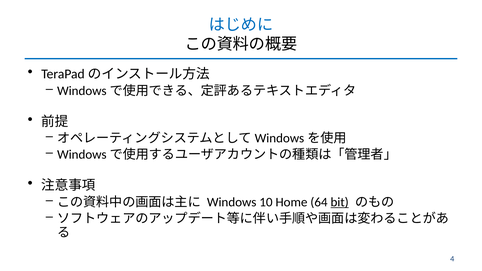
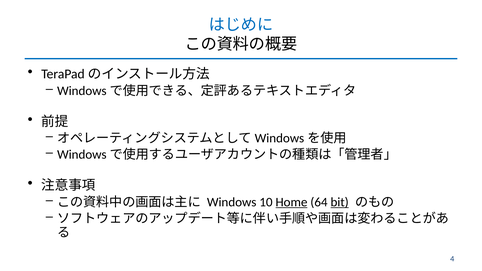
Home underline: none -> present
